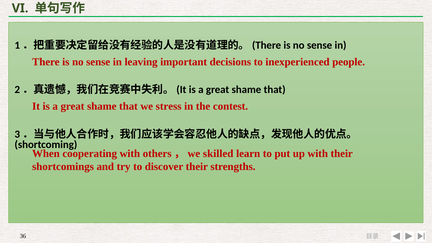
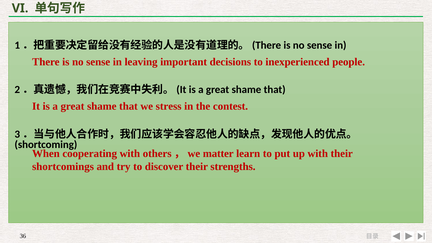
skilled: skilled -> matter
